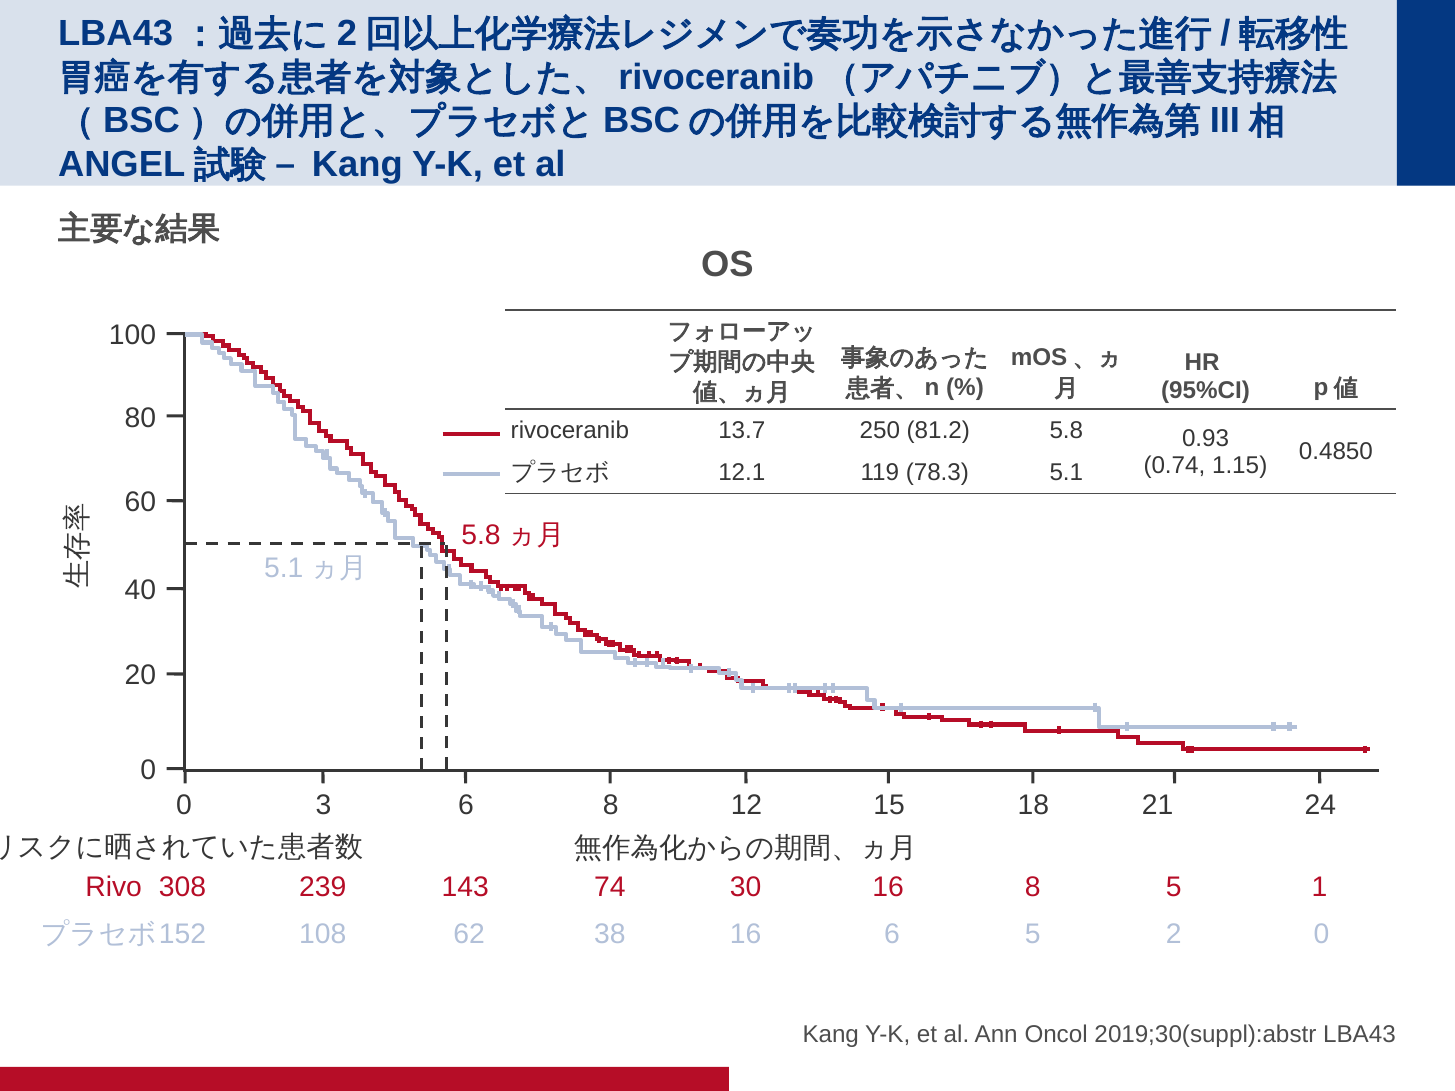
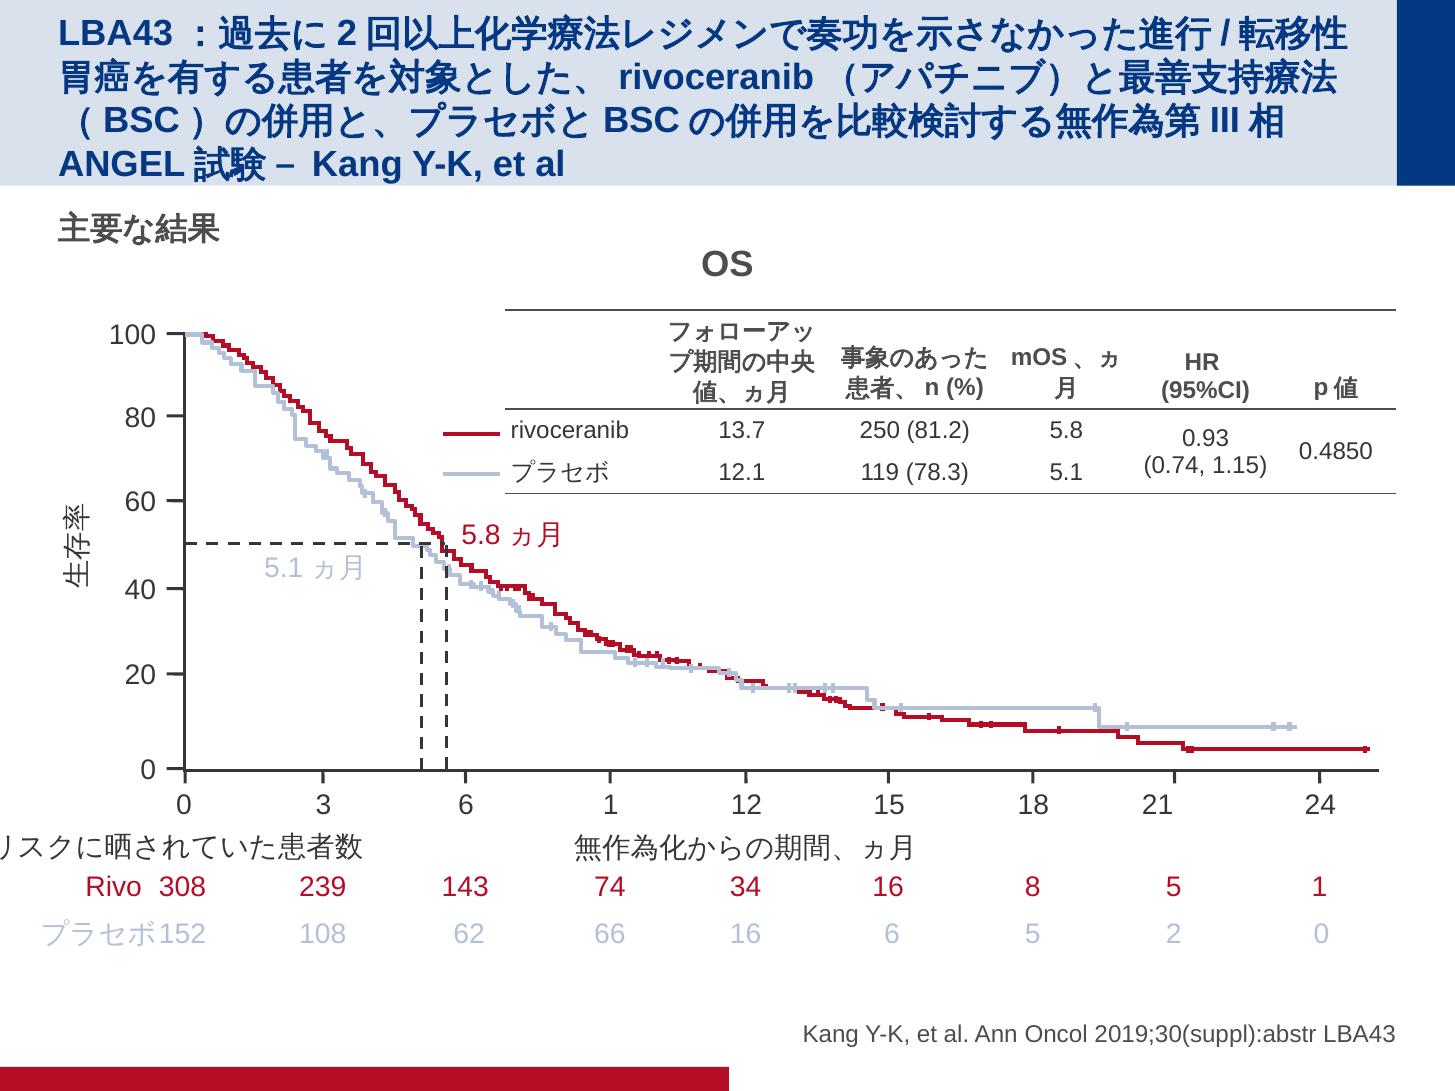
6 8: 8 -> 1
30: 30 -> 34
38: 38 -> 66
